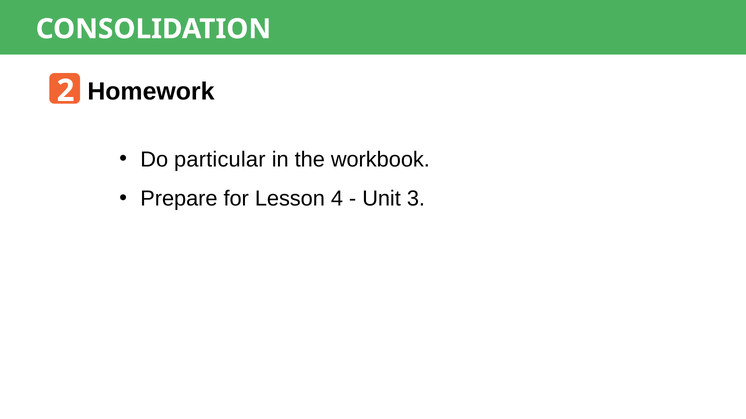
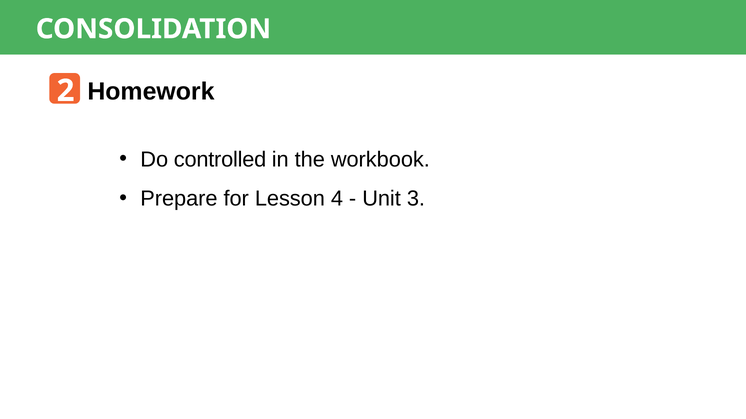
particular: particular -> controlled
